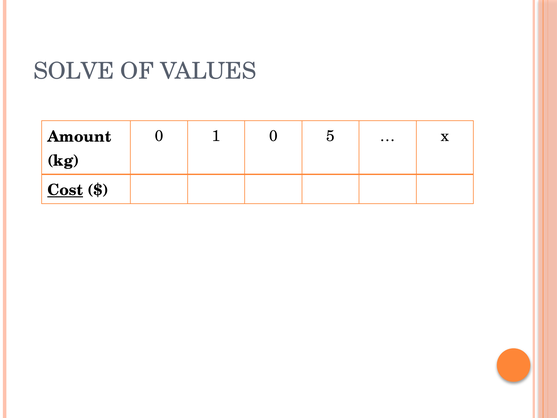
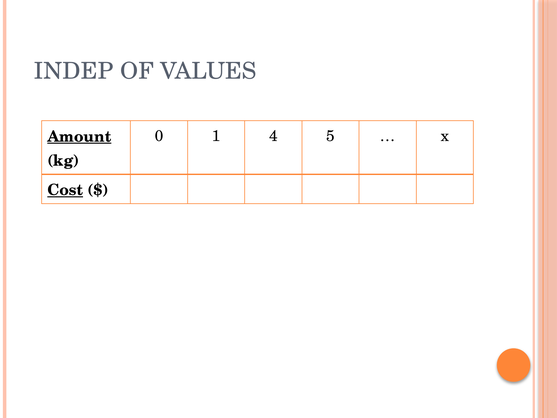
SOLVE: SOLVE -> INDEP
1 0: 0 -> 4
Amount underline: none -> present
